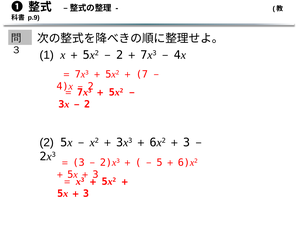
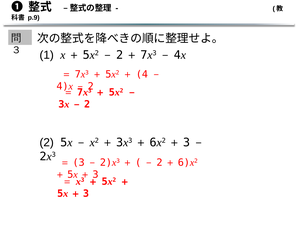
7: 7 -> 4
5 at (159, 162): 5 -> 2
